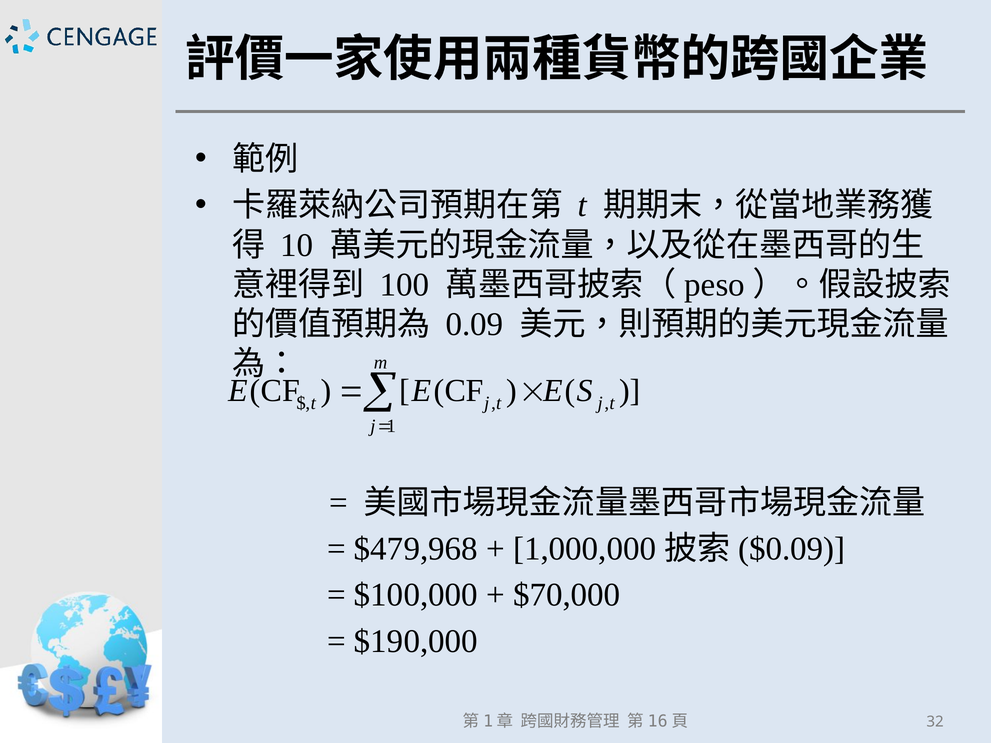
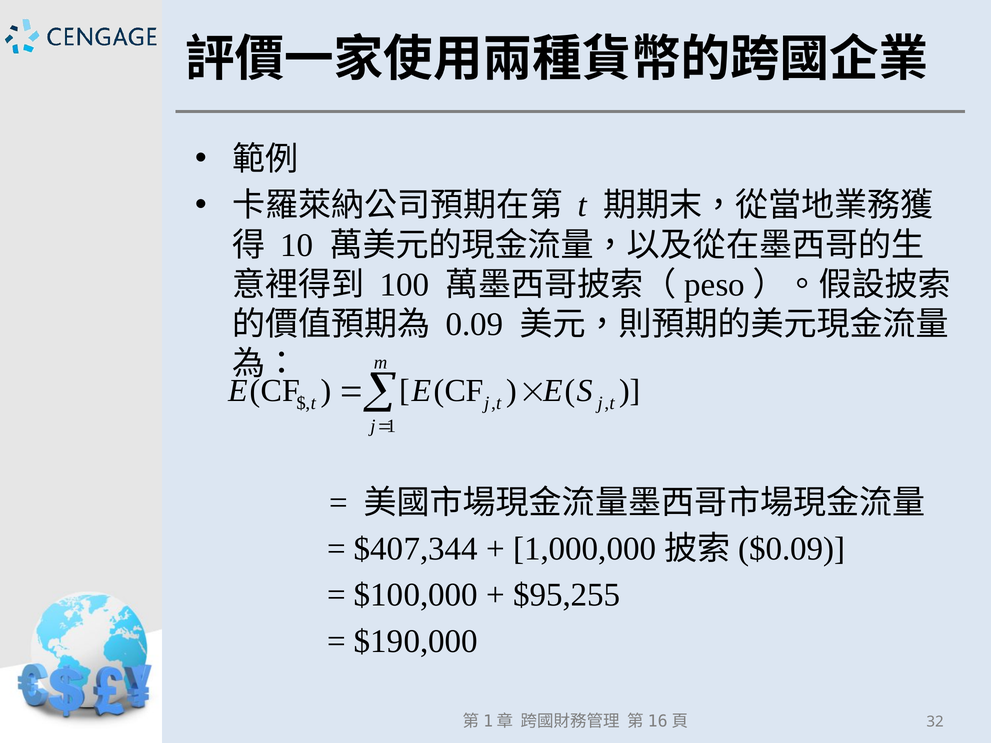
$479,968: $479,968 -> $407,344
$70,000: $70,000 -> $95,255
